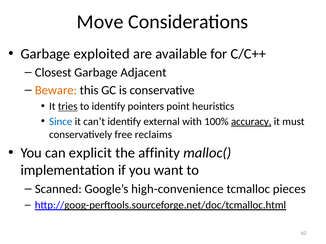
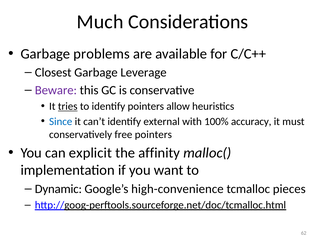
Move: Move -> Much
exploited: exploited -> problems
Adjacent: Adjacent -> Leverage
Beware colour: orange -> purple
point: point -> allow
accuracy underline: present -> none
free reclaims: reclaims -> pointers
Scanned: Scanned -> Dynamic
